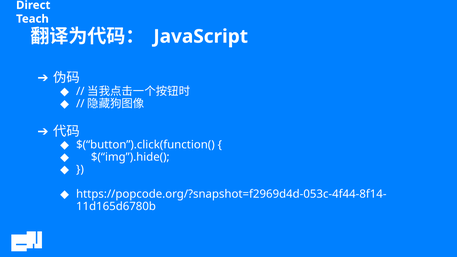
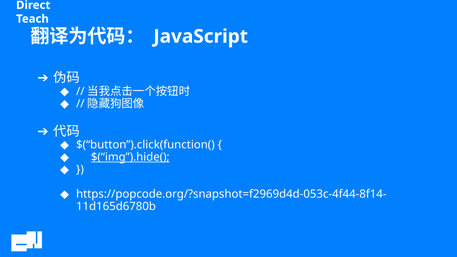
$(“img”).hide( underline: none -> present
